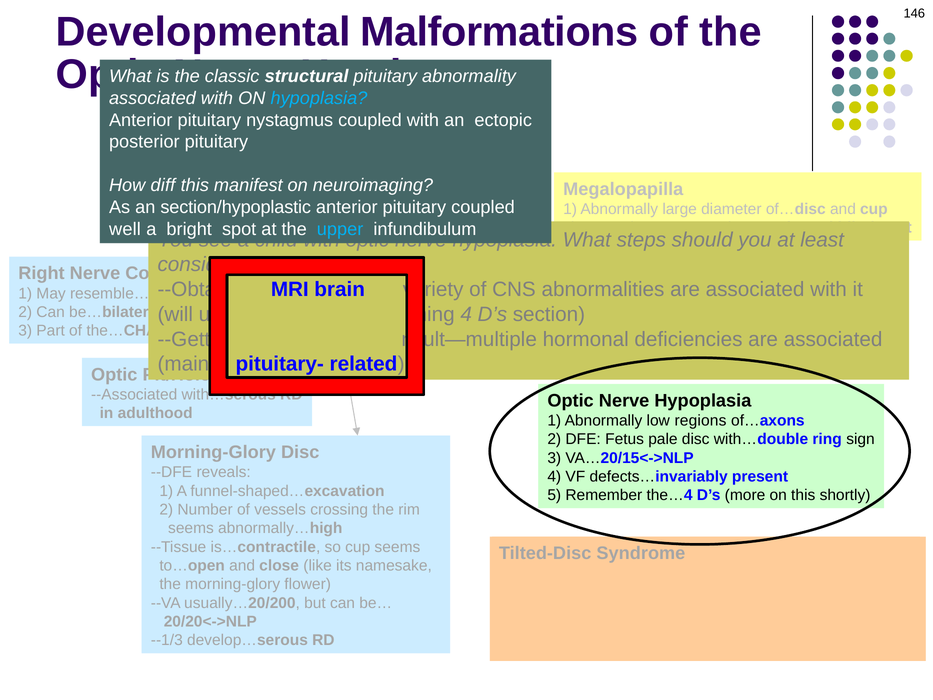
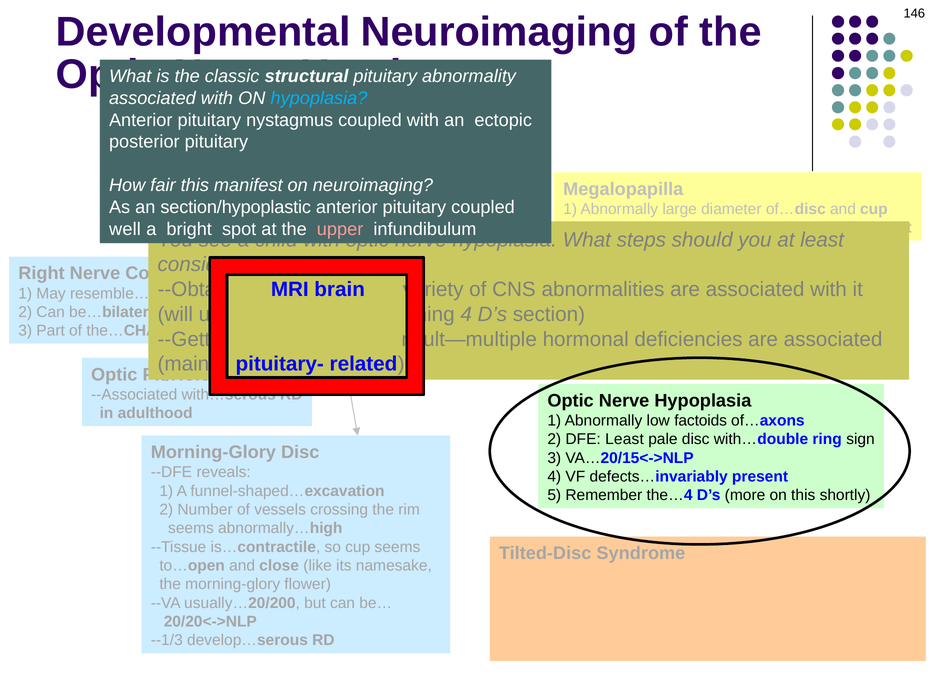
Developmental Malformations: Malformations -> Neuroimaging
diff: diff -> fair
upper colour: light blue -> pink
regions: regions -> factoids
DFE Fetus: Fetus -> Least
